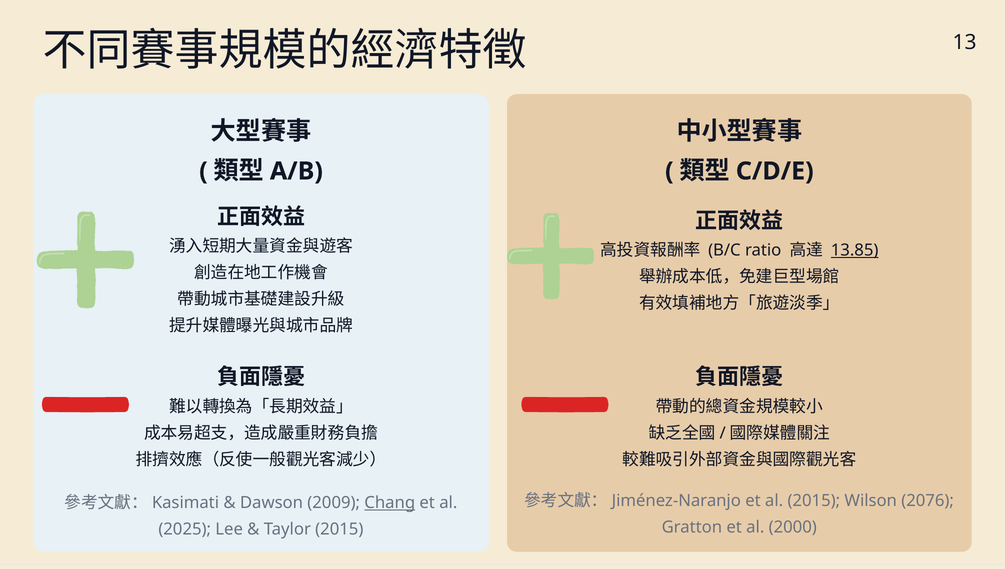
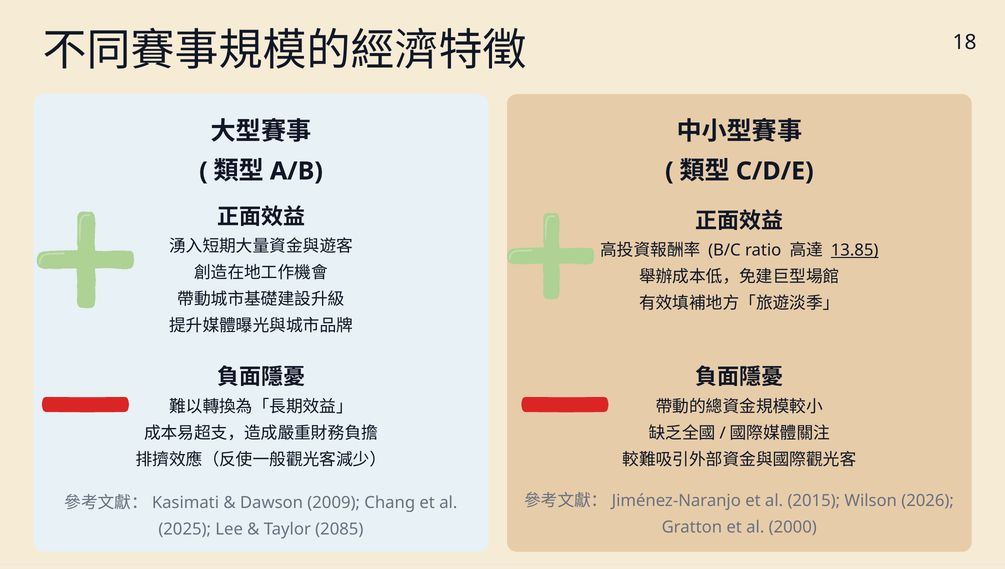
13: 13 -> 18
2076: 2076 -> 2026
Chang underline: present -> none
Taylor 2015: 2015 -> 2085
